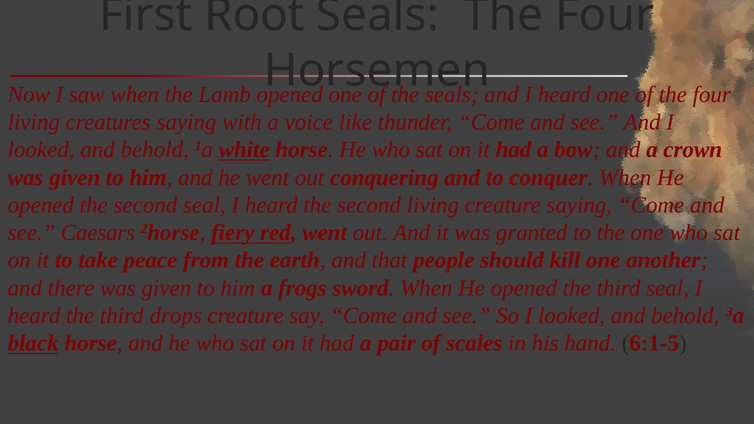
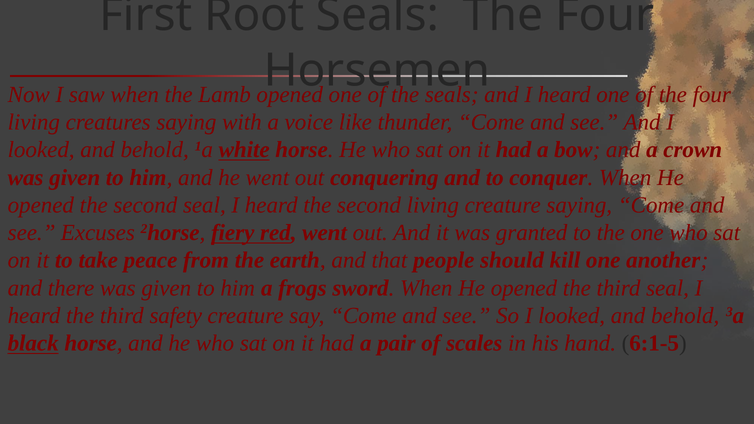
Caesars: Caesars -> Excuses
drops: drops -> safety
